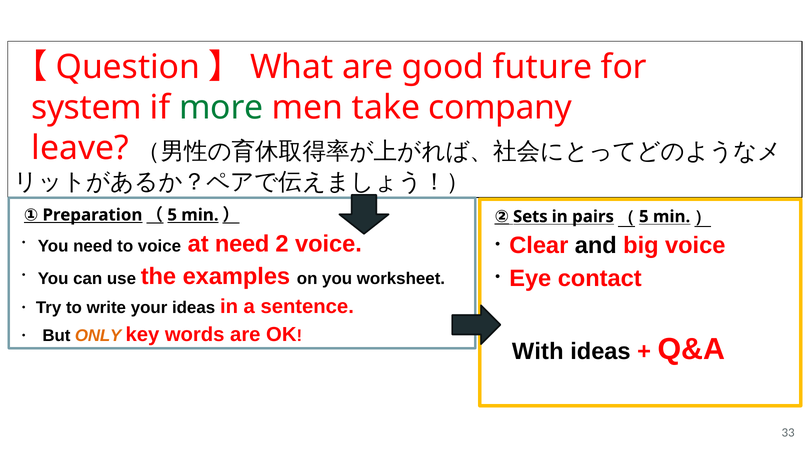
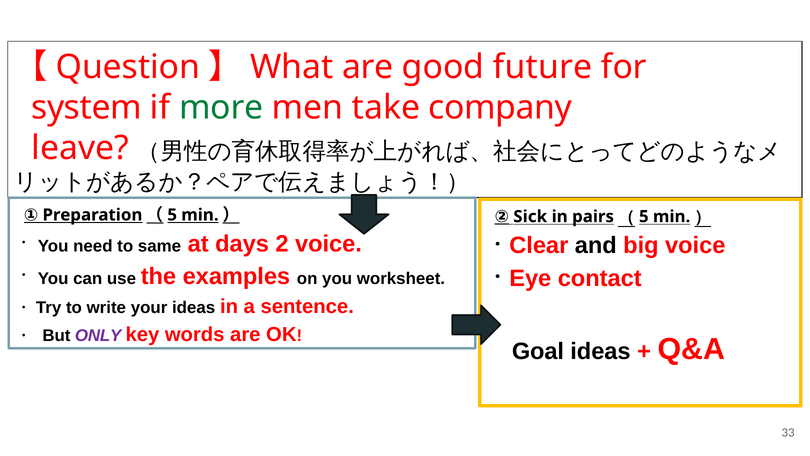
Sets: Sets -> Sick
to voice: voice -> same
at need: need -> days
ONLY colour: orange -> purple
With: With -> Goal
